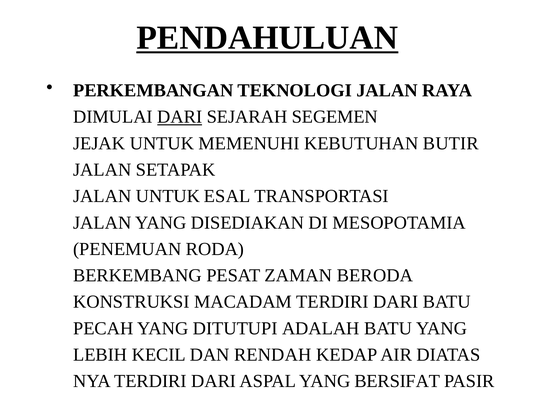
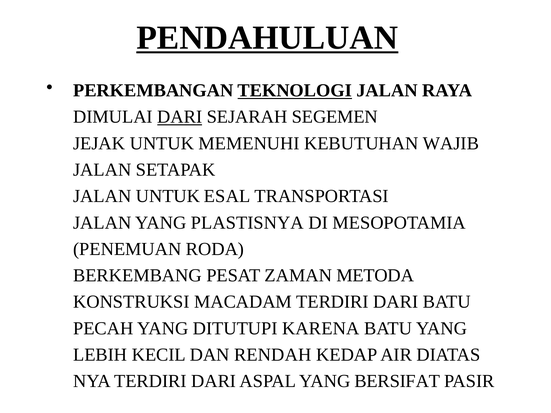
TEKNOLOGI underline: none -> present
BUTIR: BUTIR -> WAJIB
DISEDIAKAN: DISEDIAKAN -> PLASTISNYA
BERODA: BERODA -> METODA
ADALAH: ADALAH -> KARENA
